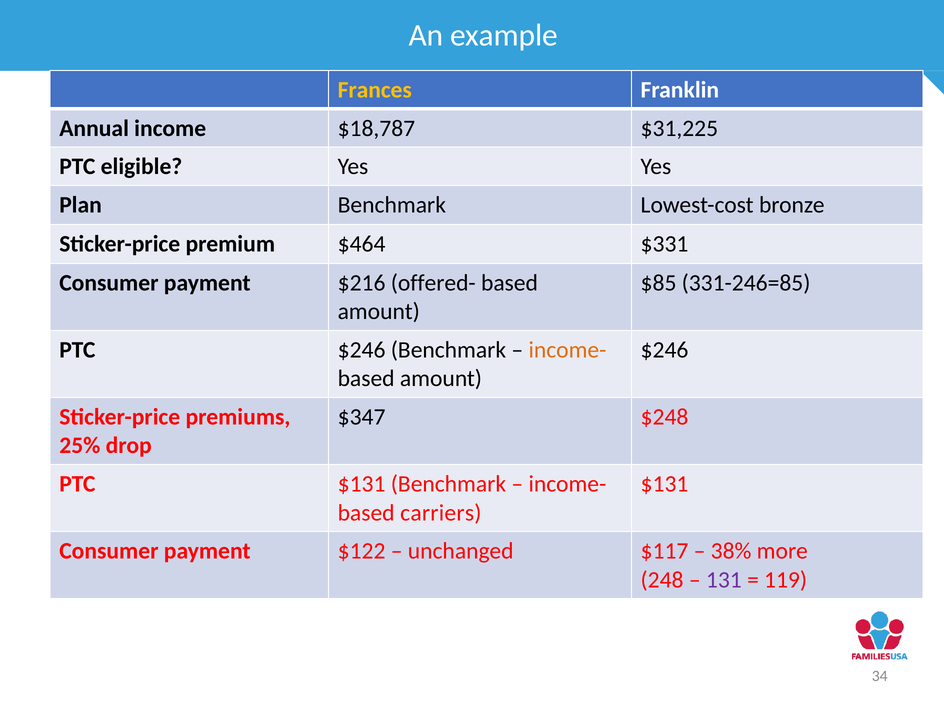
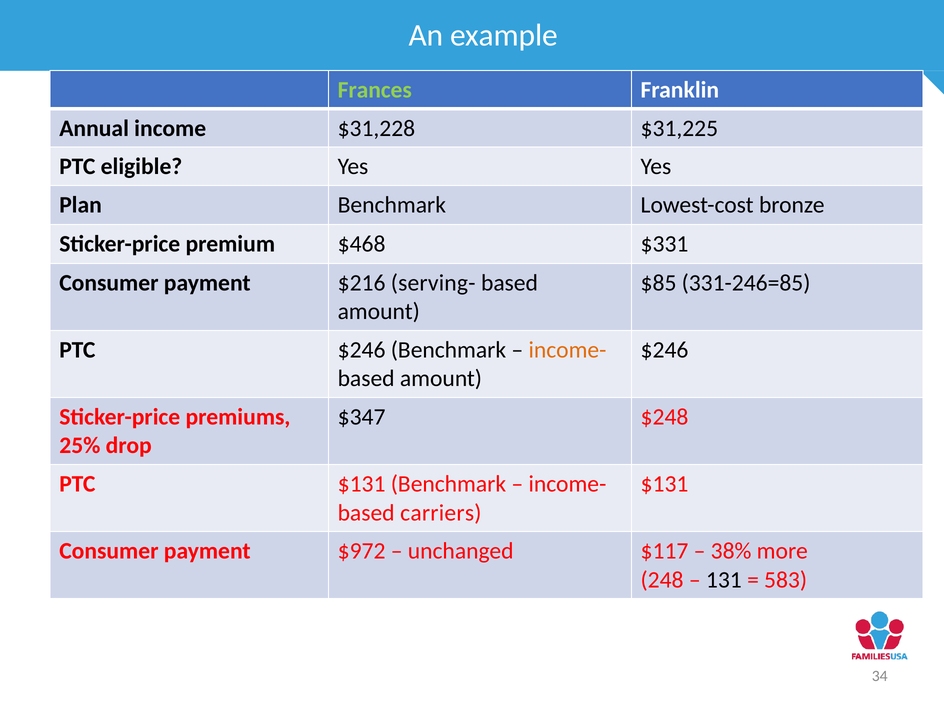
Frances colour: yellow -> light green
$18,787: $18,787 -> $31,228
$464: $464 -> $468
offered-: offered- -> serving-
$122: $122 -> $972
131 colour: purple -> black
119: 119 -> 583
